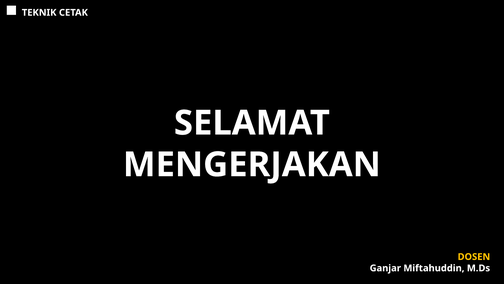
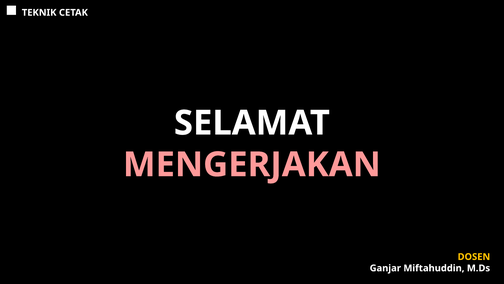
MENGERJAKAN colour: white -> pink
